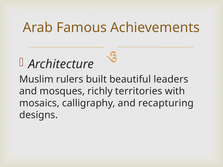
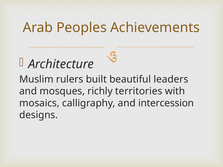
Famous: Famous -> Peoples
recapturing: recapturing -> intercession
